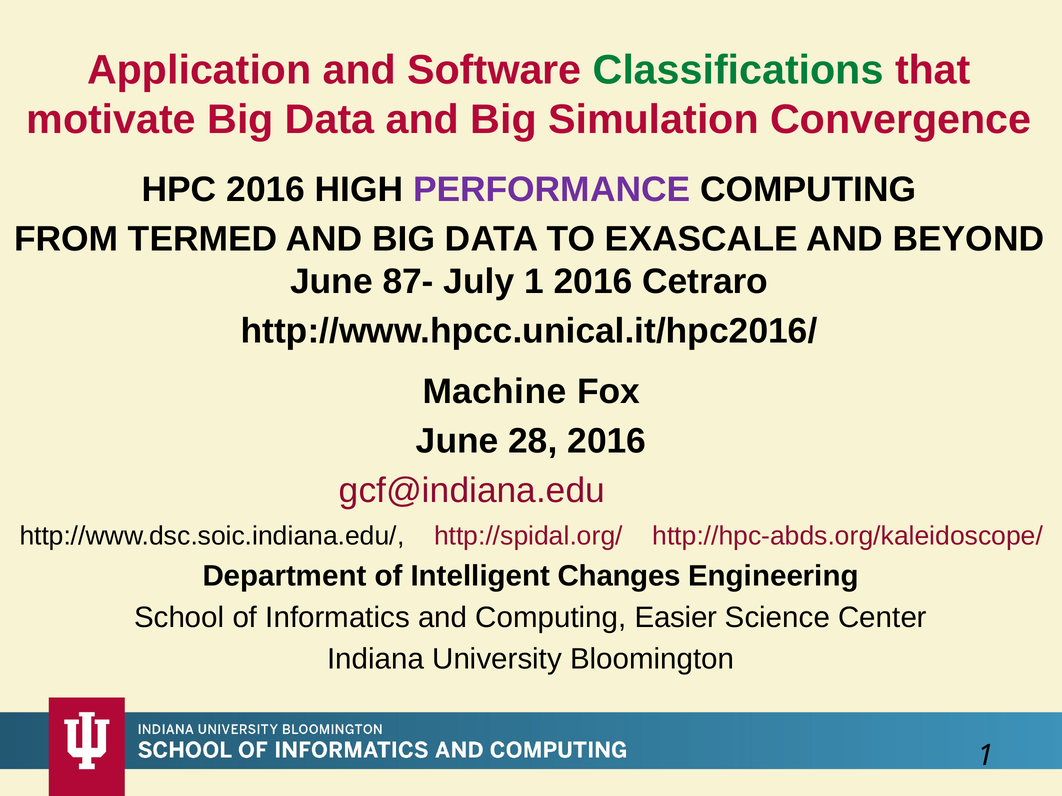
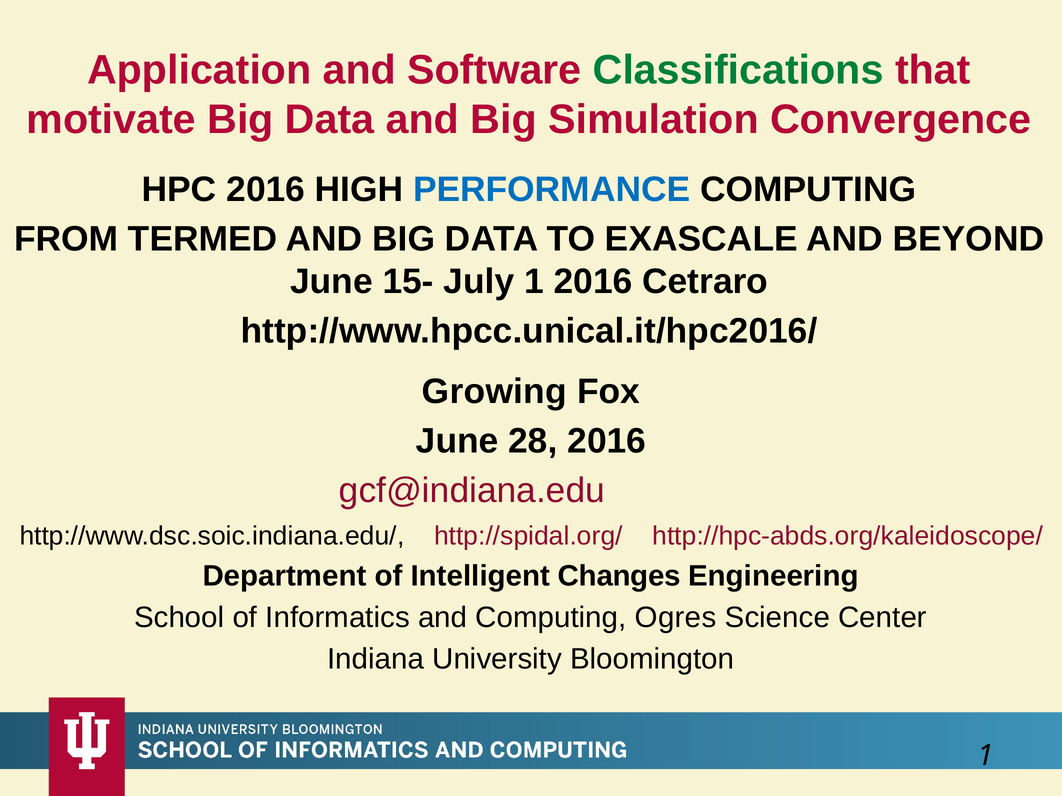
PERFORMANCE colour: purple -> blue
87-: 87- -> 15-
Machine: Machine -> Growing
Easier: Easier -> Ogres
